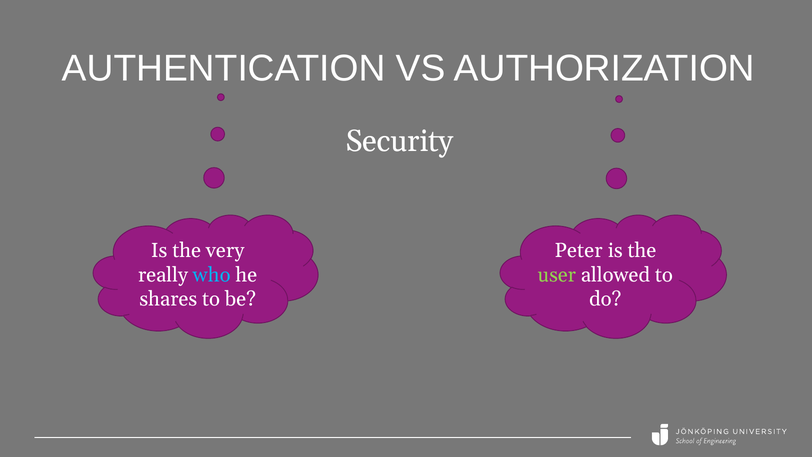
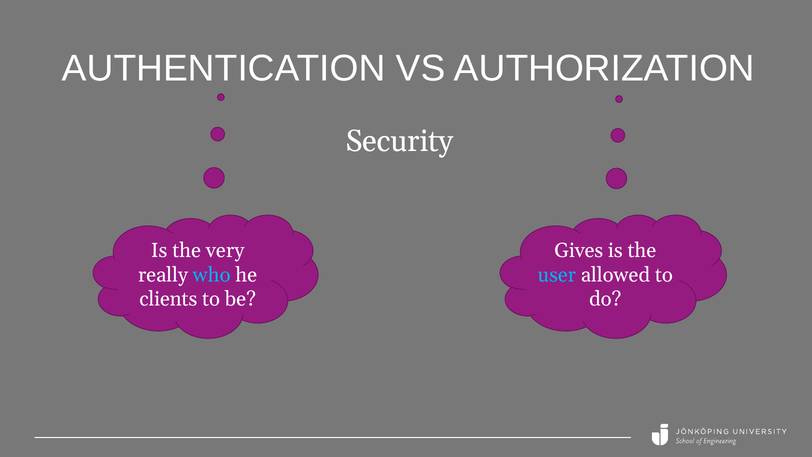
Peter: Peter -> Gives
user colour: light green -> light blue
shares: shares -> clients
